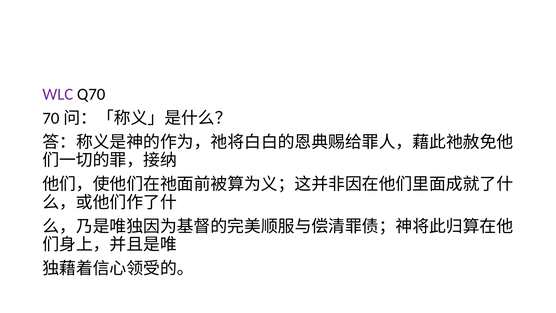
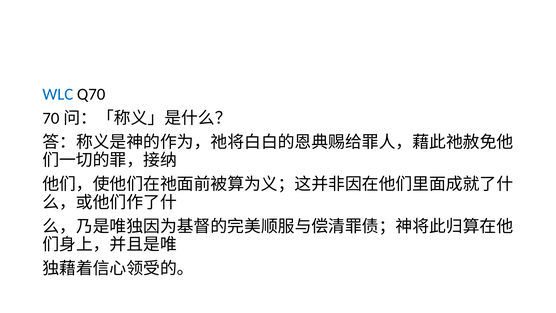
WLC colour: purple -> blue
